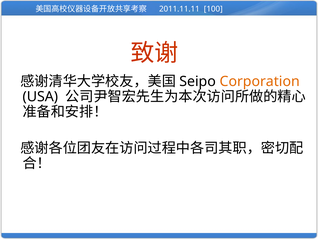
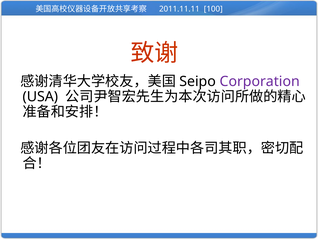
Corporation colour: orange -> purple
